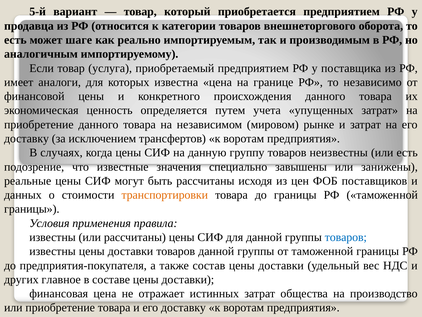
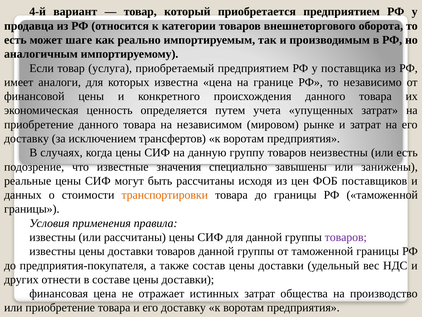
5-й: 5-й -> 4-й
товаров at (346, 237) colour: blue -> purple
главное: главное -> отнести
